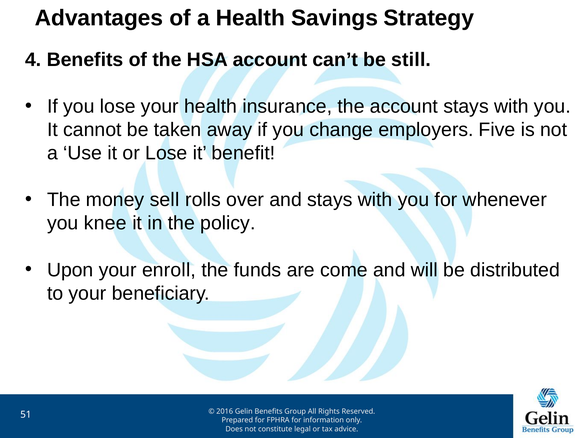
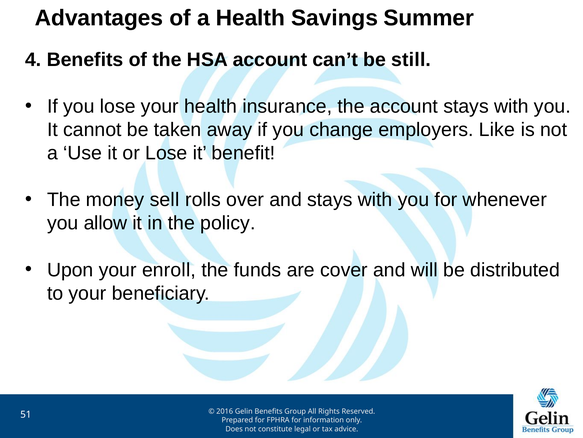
Strategy: Strategy -> Summer
Five: Five -> Like
knee: knee -> allow
come: come -> cover
